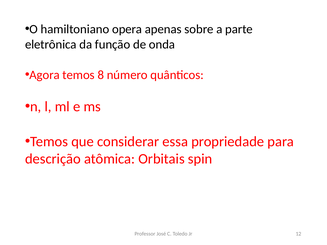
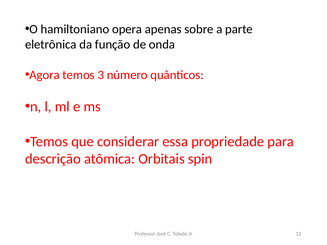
8: 8 -> 3
